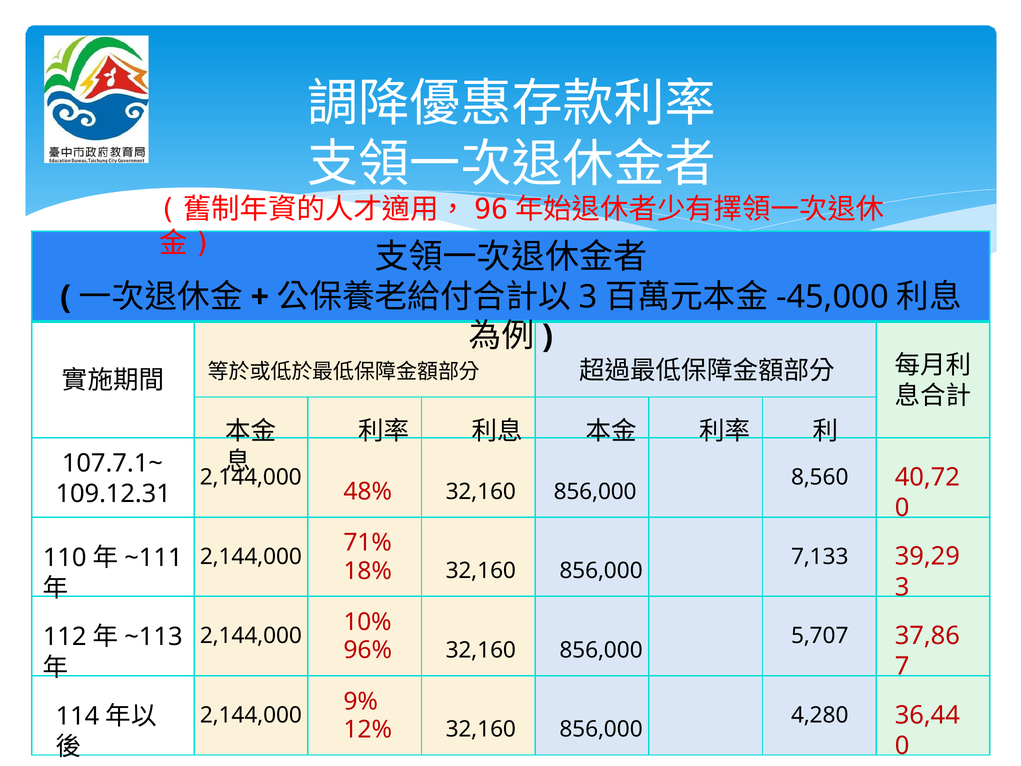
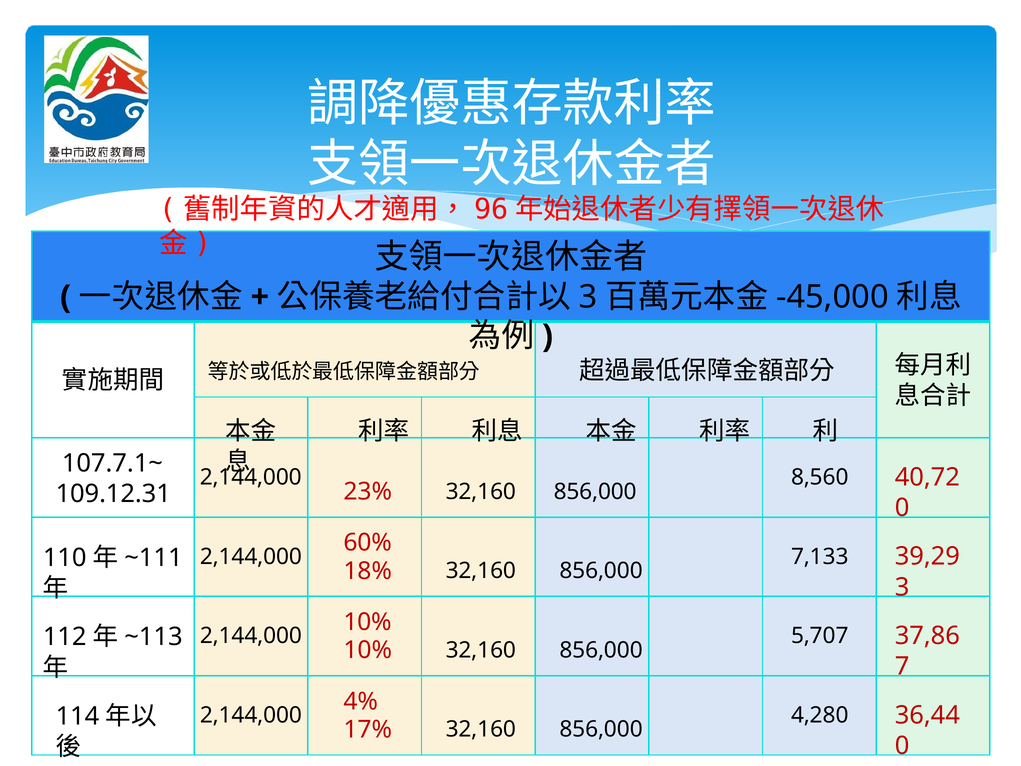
48%: 48% -> 23%
71%: 71% -> 60%
96% at (368, 650): 96% -> 10%
9%: 9% -> 4%
12%: 12% -> 17%
